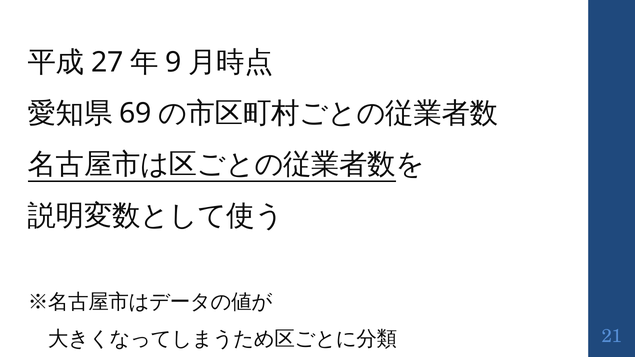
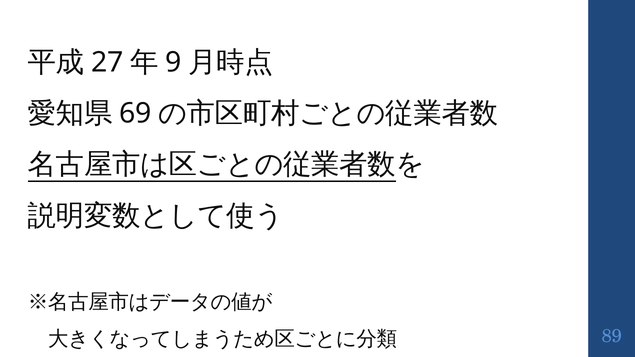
21: 21 -> 89
